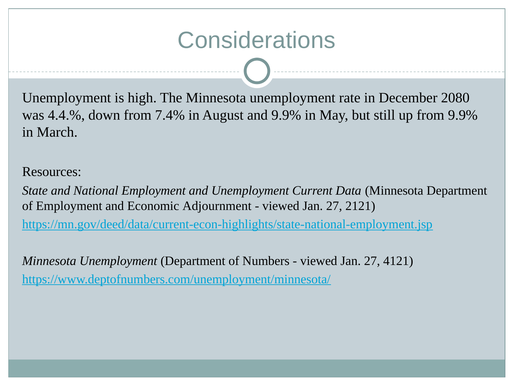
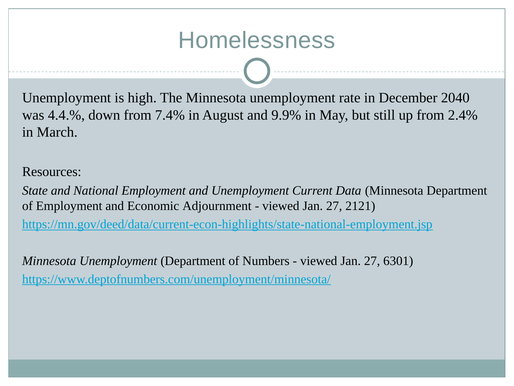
Considerations: Considerations -> Homelessness
2080: 2080 -> 2040
from 9.9%: 9.9% -> 2.4%
4121: 4121 -> 6301
